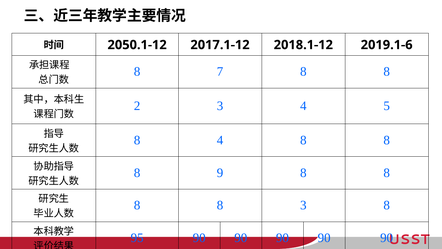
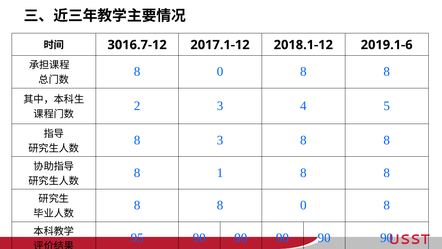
2050.1-12: 2050.1-12 -> 3016.7-12
7 at (220, 72): 7 -> 0
8 4: 4 -> 3
9: 9 -> 1
8 8 3: 3 -> 0
